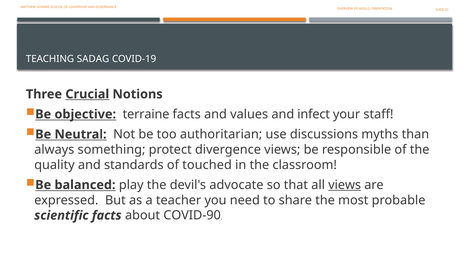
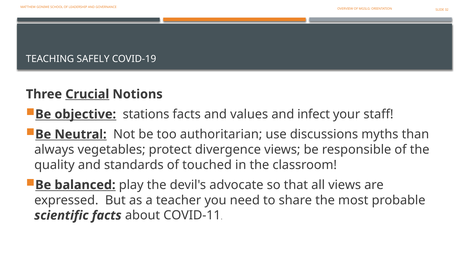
SADAG: SADAG -> SAFELY
terraine: terraine -> stations
something: something -> vegetables
views at (345, 185) underline: present -> none
COVID-90: COVID-90 -> COVID-11
